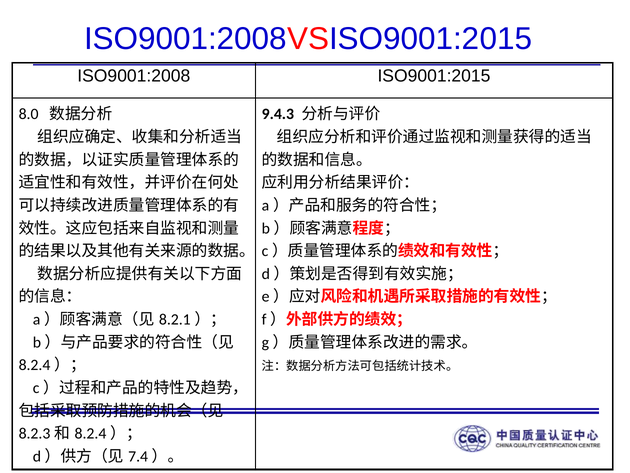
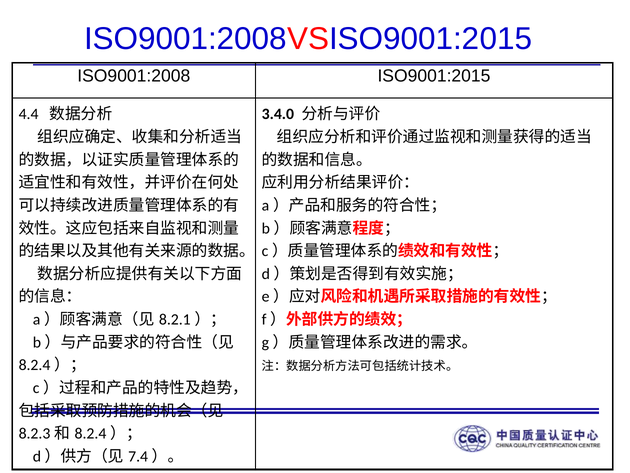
8.0: 8.0 -> 4.4
9.4.3: 9.4.3 -> 3.4.0
